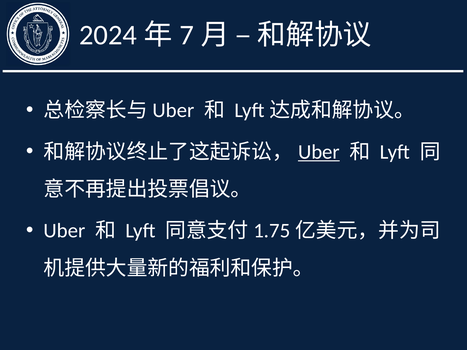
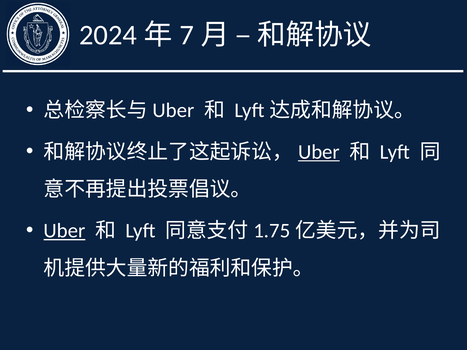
Uber at (65, 231) underline: none -> present
